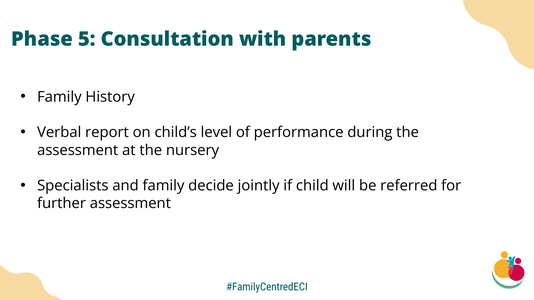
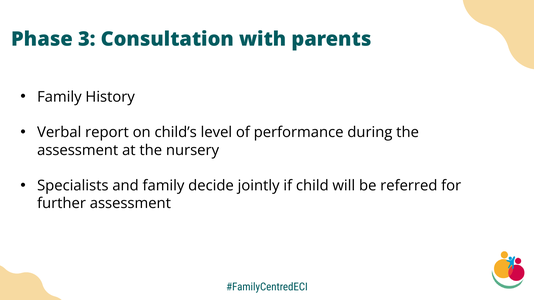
5: 5 -> 3
